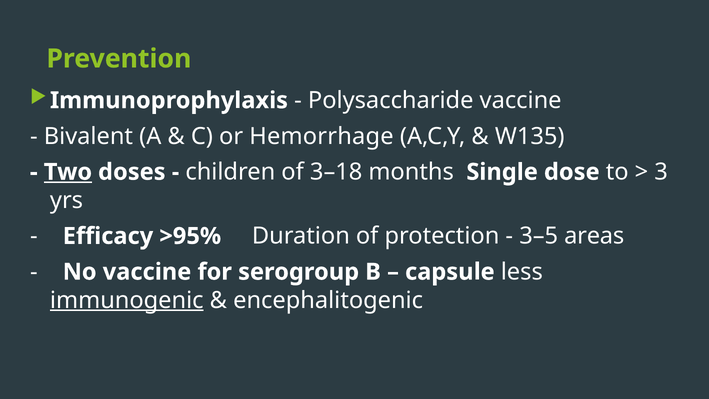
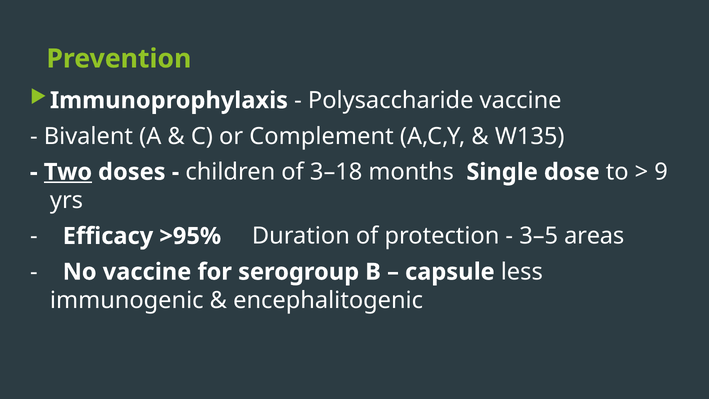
Hemorrhage: Hemorrhage -> Complement
3: 3 -> 9
immunogenic underline: present -> none
